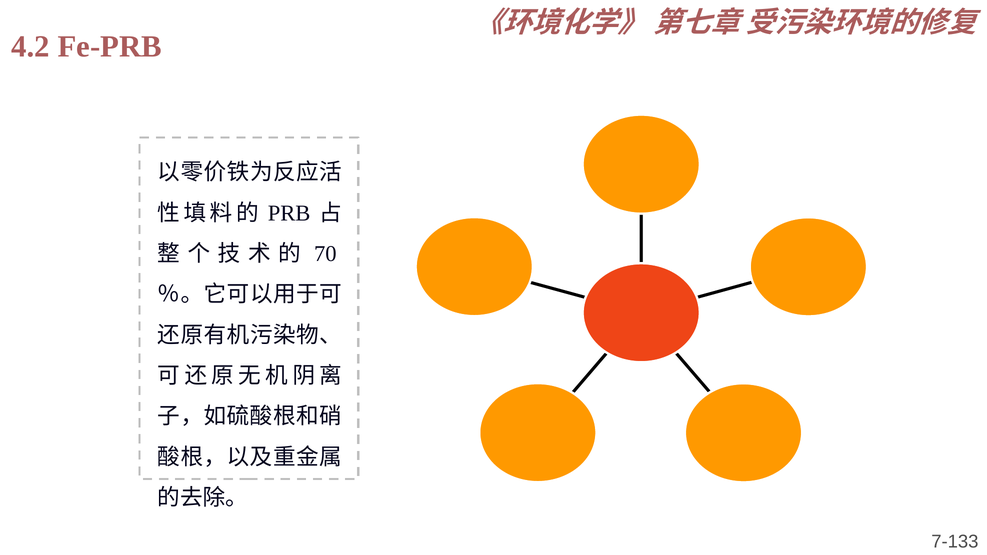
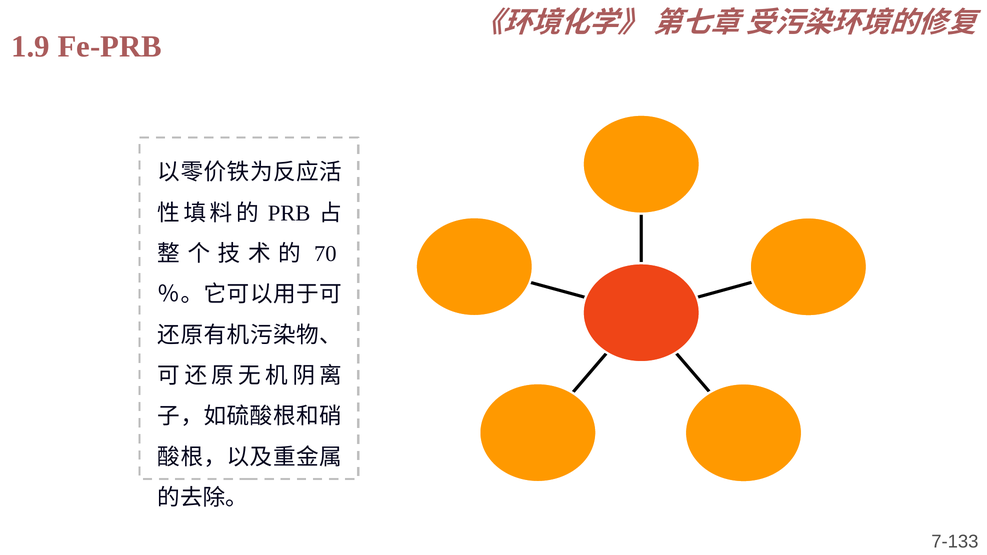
4.2: 4.2 -> 1.9
